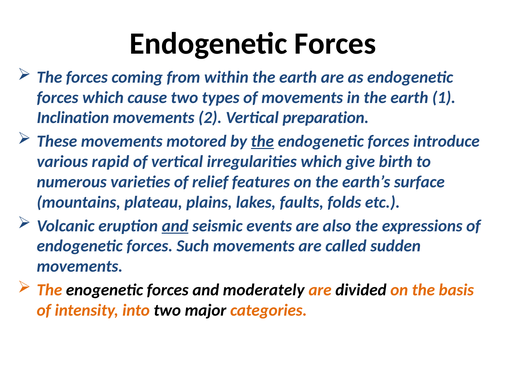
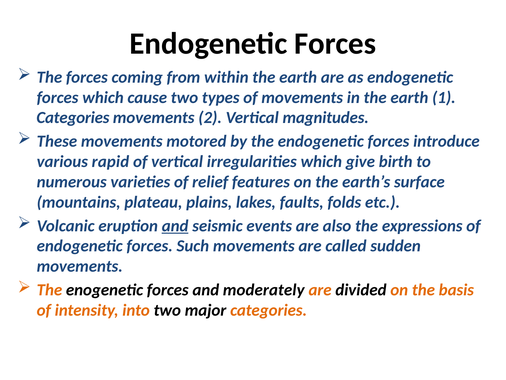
Inclination at (73, 118): Inclination -> Categories
preparation: preparation -> magnitudes
the at (262, 141) underline: present -> none
